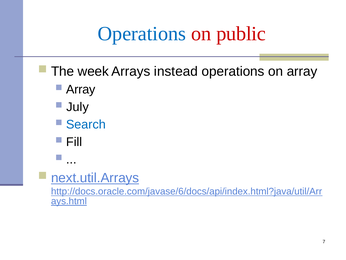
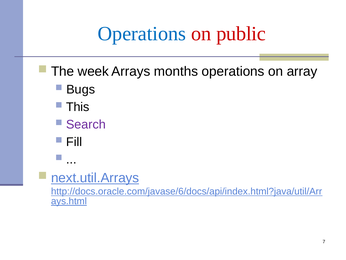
instead: instead -> months
Array at (81, 89): Array -> Bugs
July: July -> This
Search colour: blue -> purple
